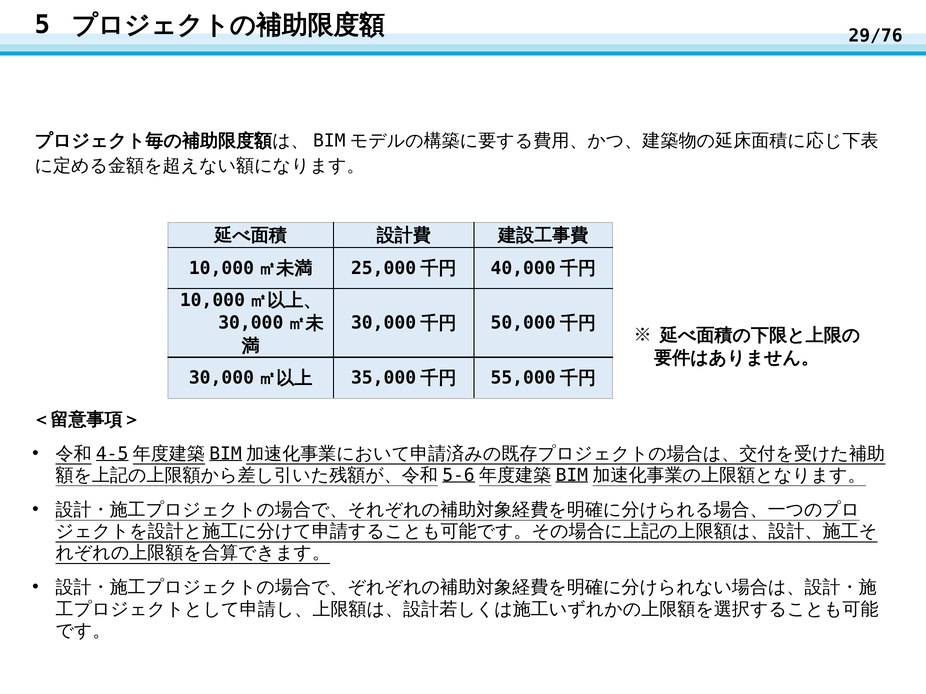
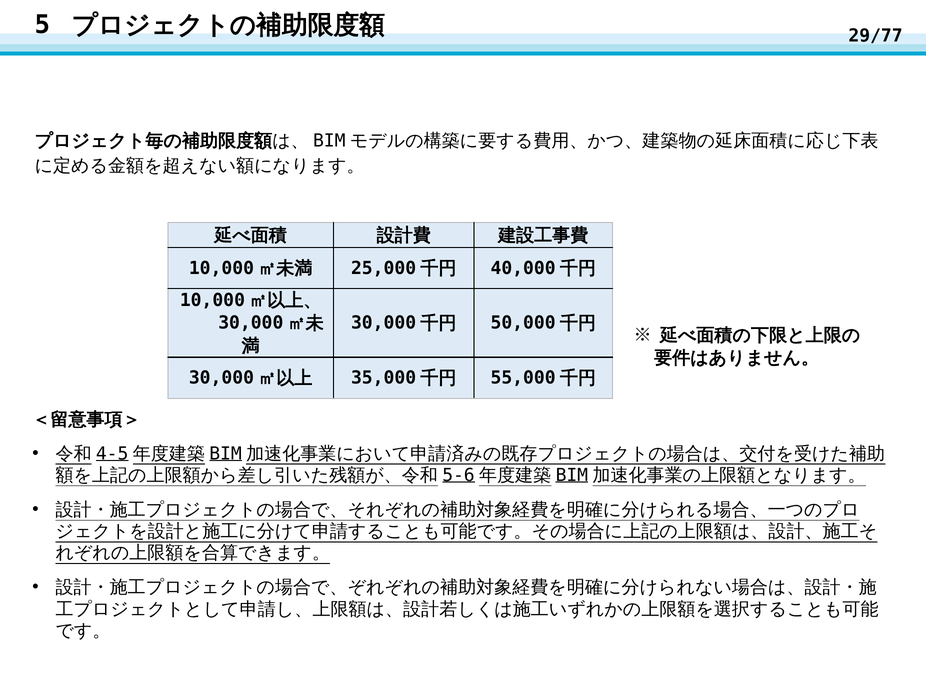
29/76: 29/76 -> 29/77
